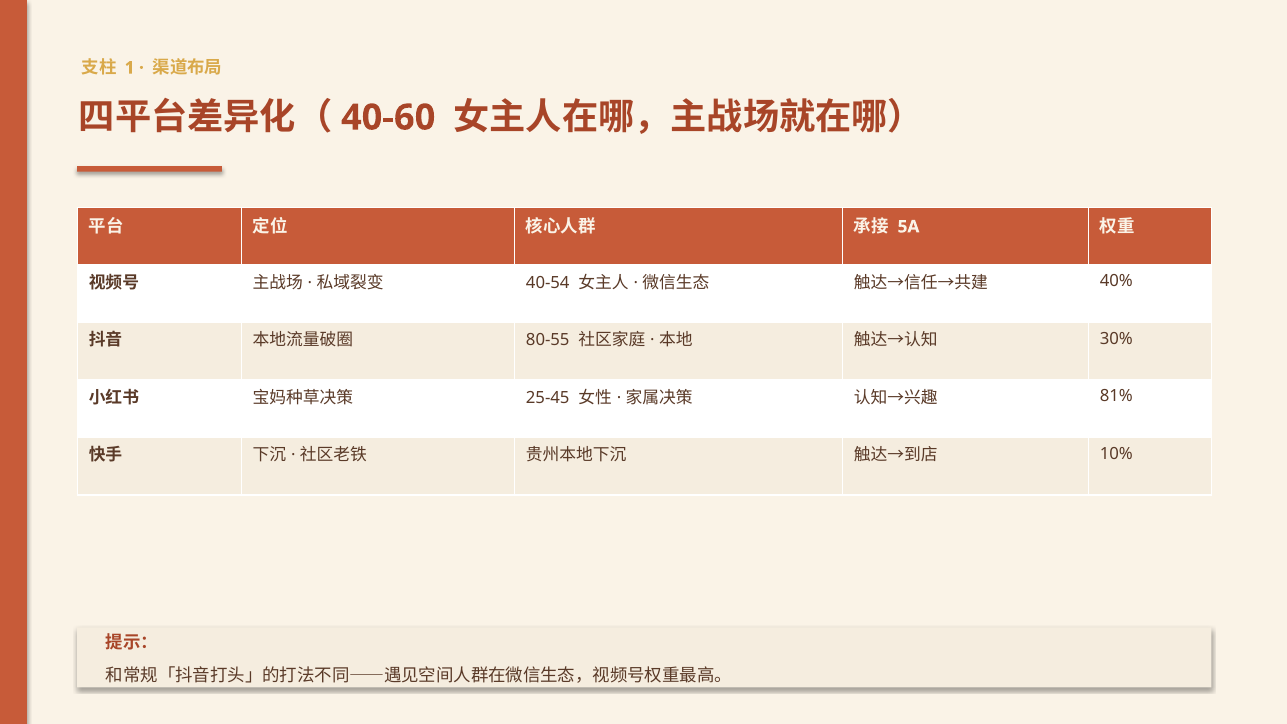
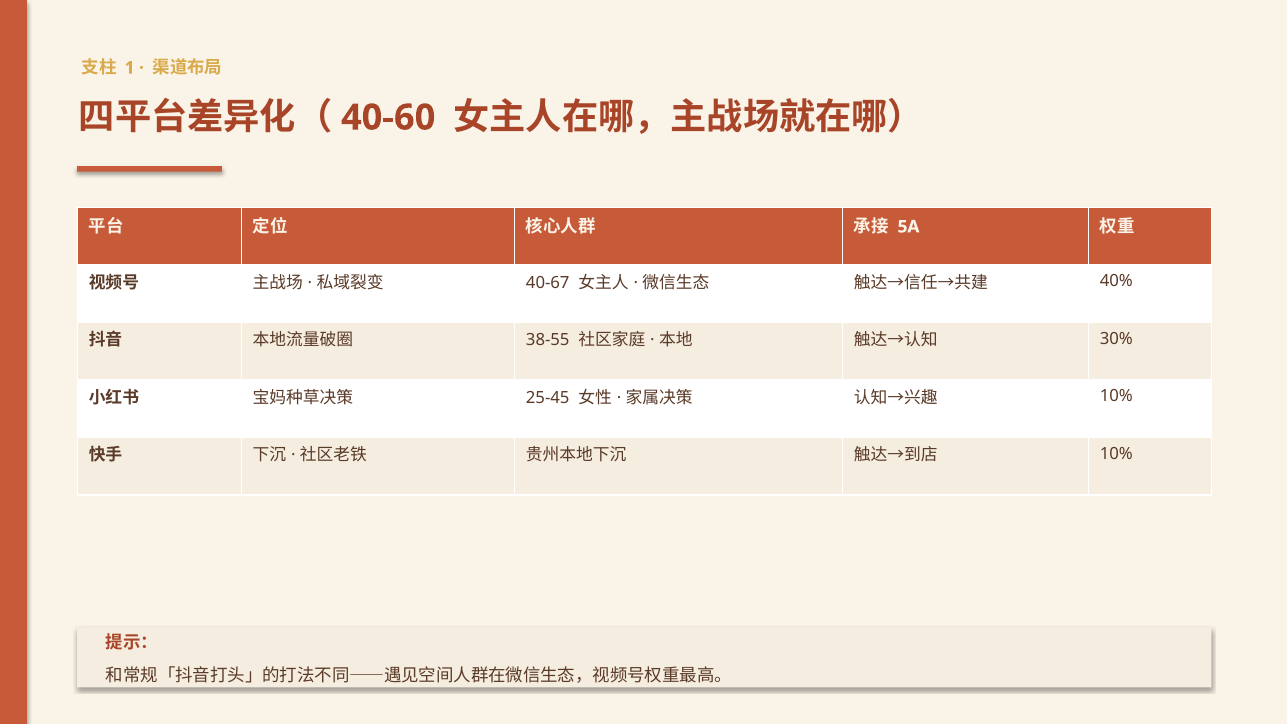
40-54: 40-54 -> 40-67
80-55: 80-55 -> 38-55
81% at (1116, 396): 81% -> 10%
